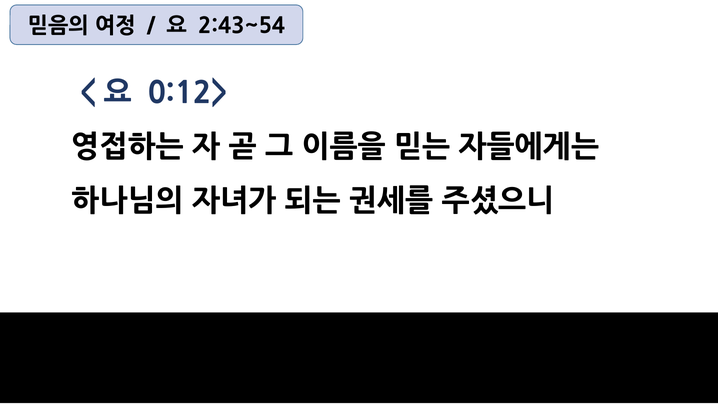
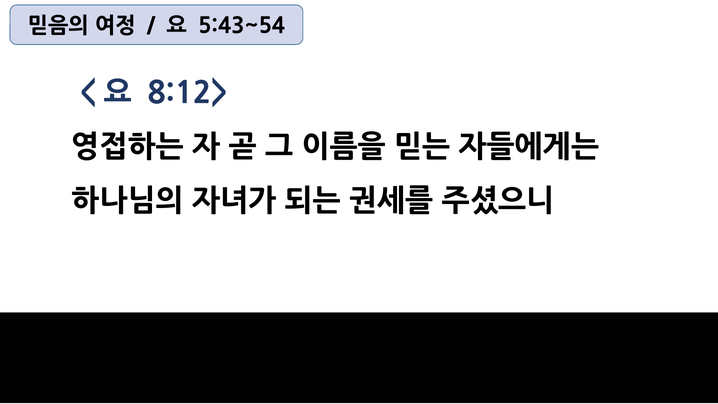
2:43~54: 2:43~54 -> 5:43~54
0:12>: 0:12> -> 8:12>
